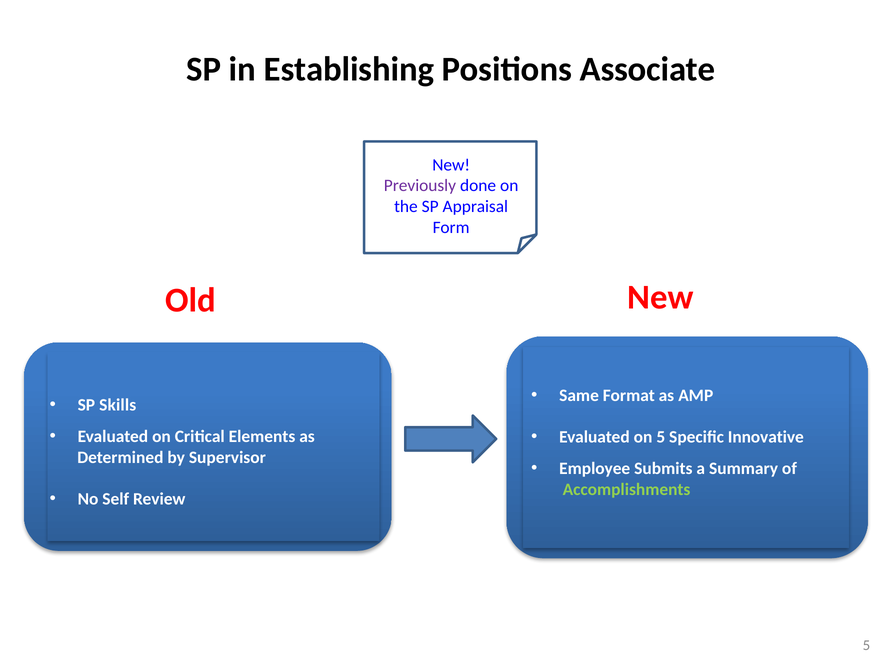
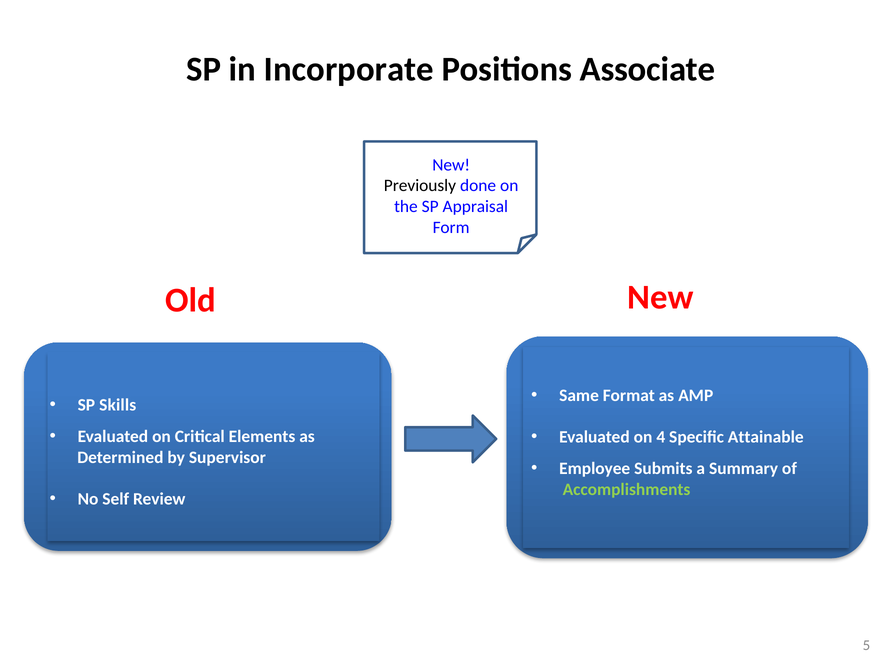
Establishing: Establishing -> Incorporate
Previously colour: purple -> black
on 5: 5 -> 4
Innovative: Innovative -> Attainable
